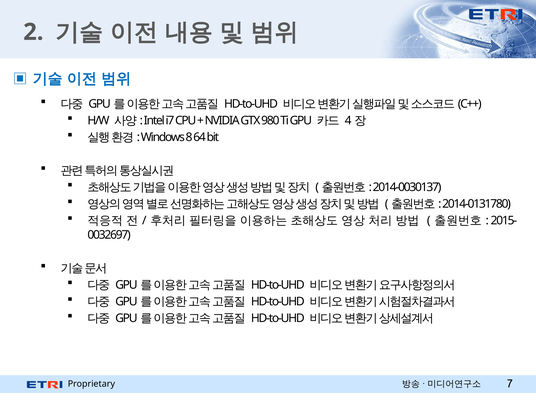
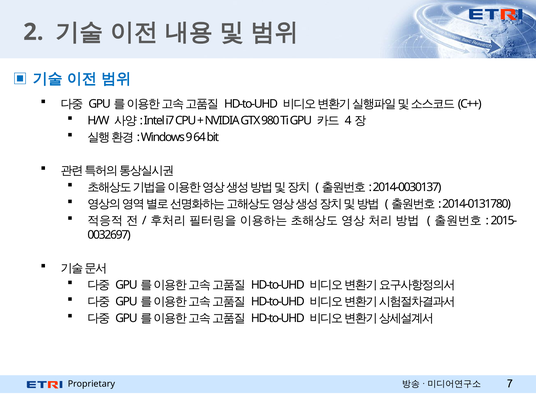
8: 8 -> 9
